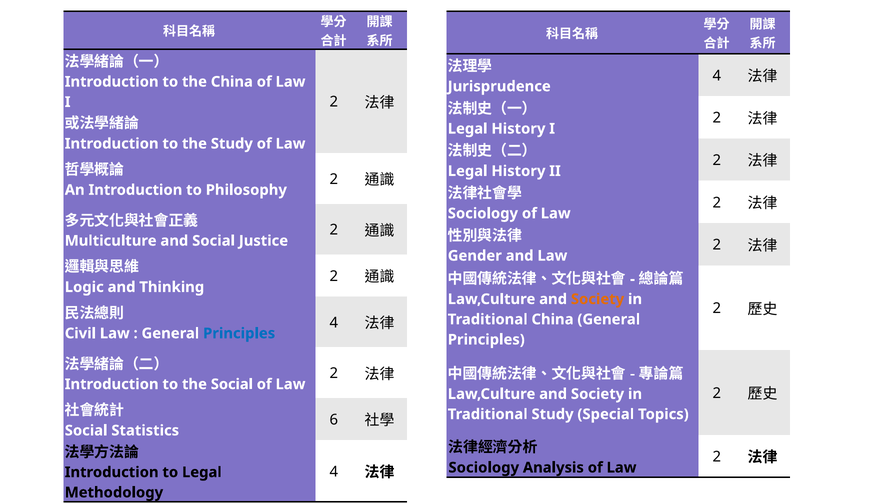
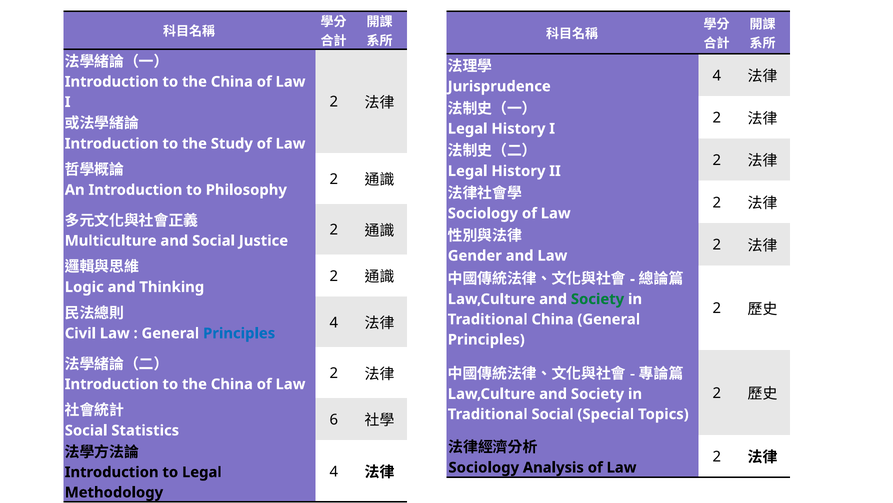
Society at (598, 299) colour: orange -> green
Social at (232, 384): Social -> China
Traditional Study: Study -> Social
